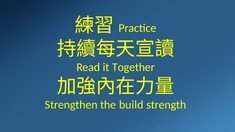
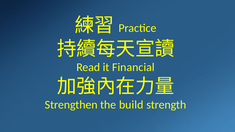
Together: Together -> Financial
